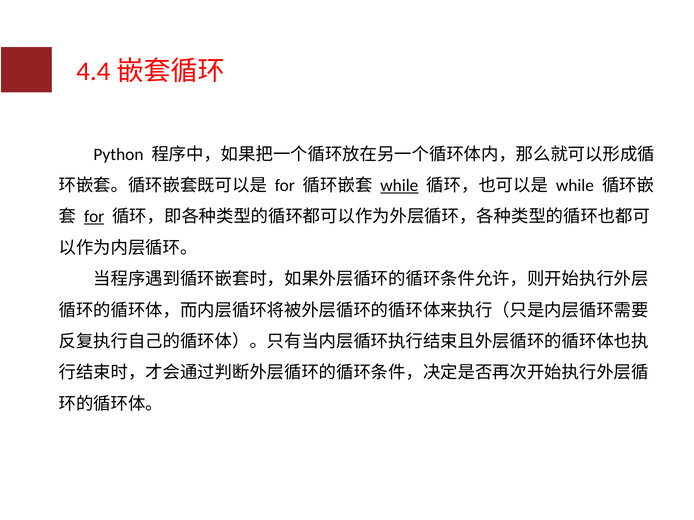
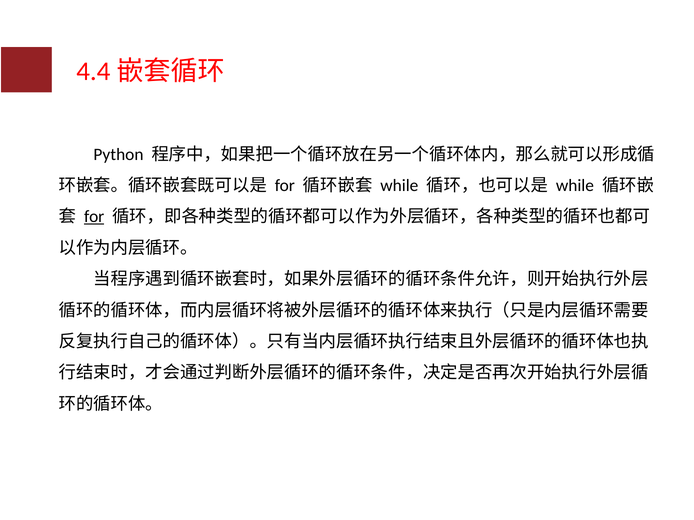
while at (399, 186) underline: present -> none
